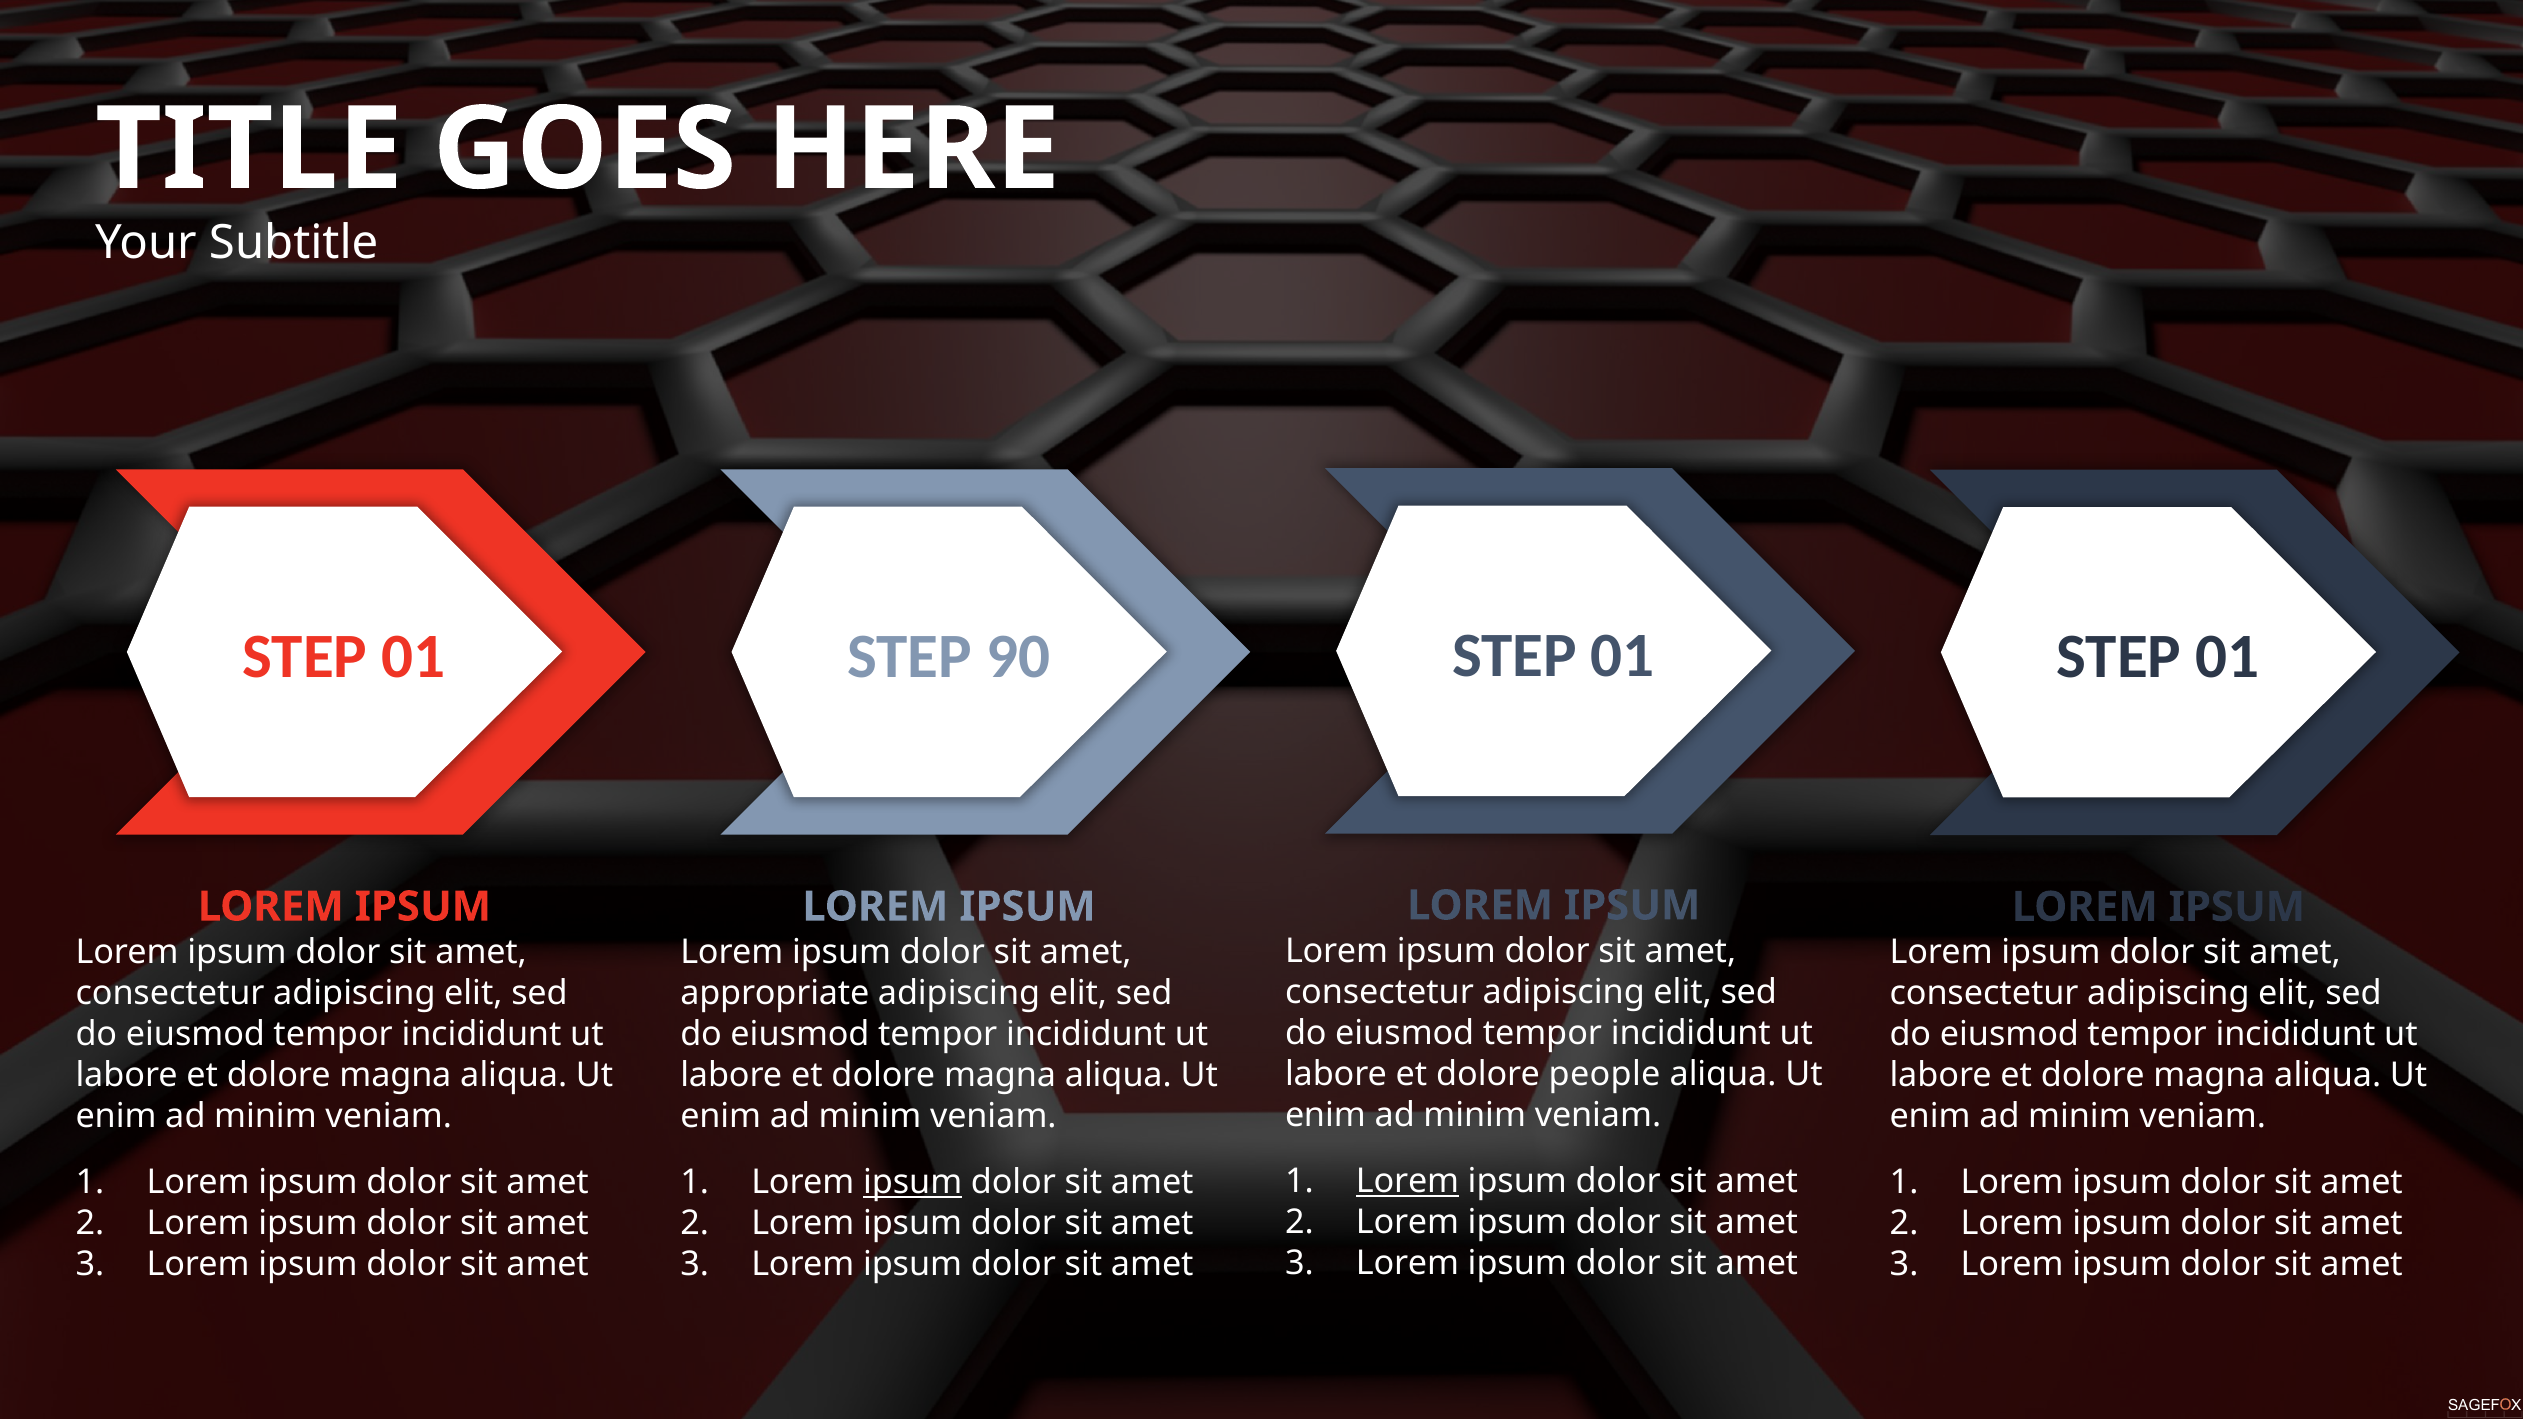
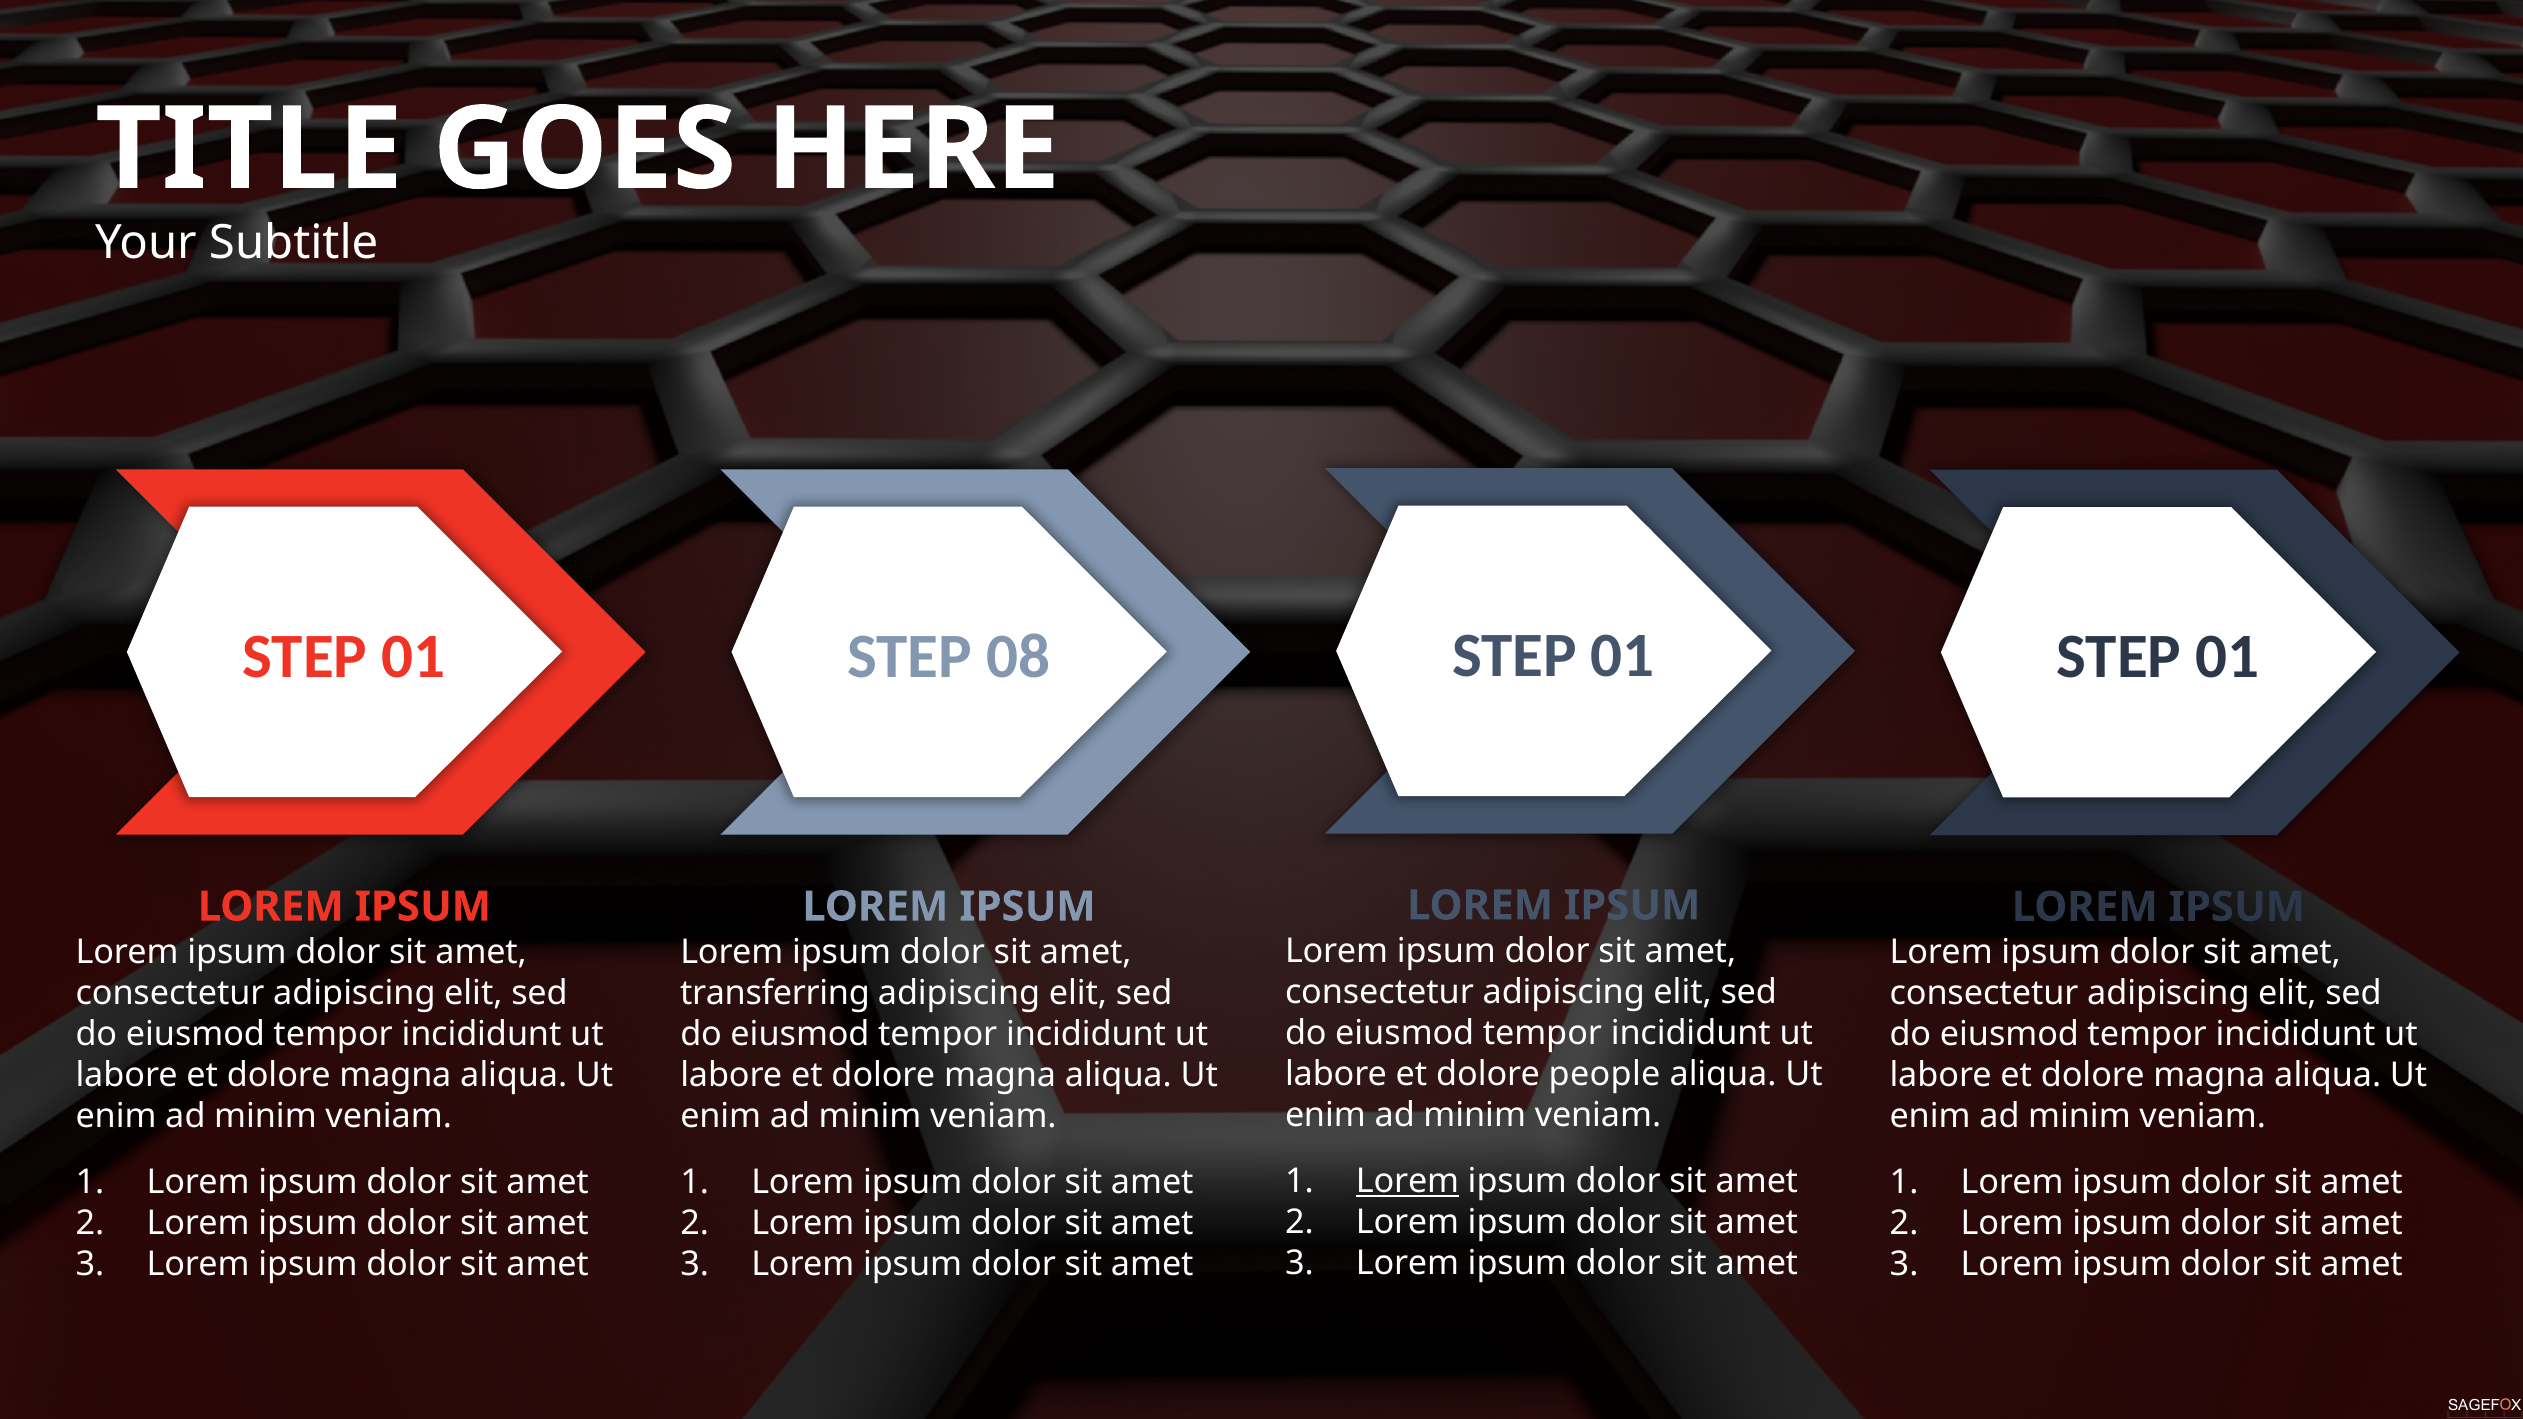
90: 90 -> 08
appropriate: appropriate -> transferring
ipsum at (913, 1182) underline: present -> none
